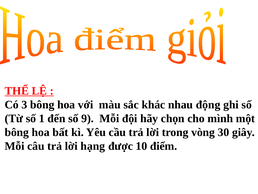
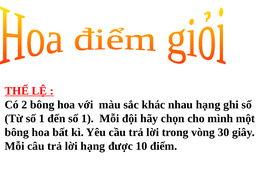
3: 3 -> 2
nhau động: động -> hạng
đến số 9: 9 -> 1
